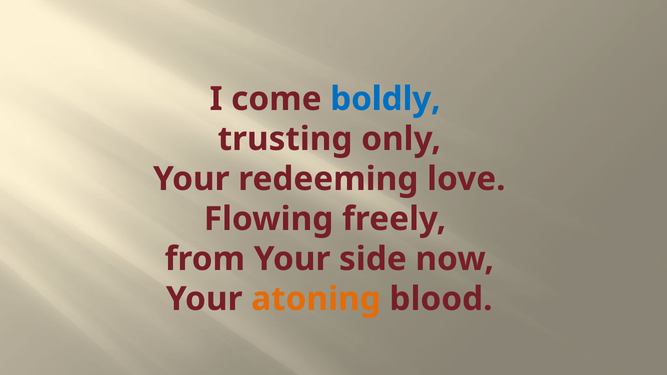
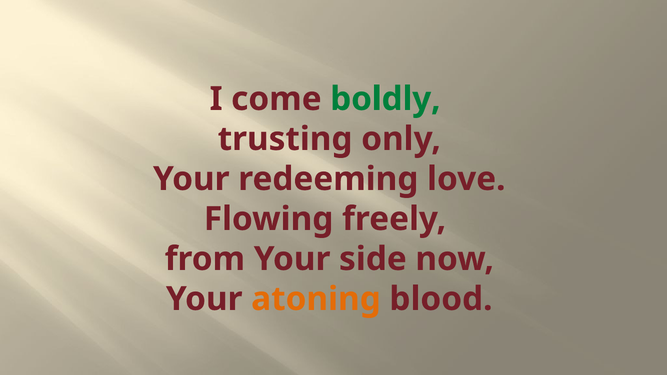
boldly colour: blue -> green
